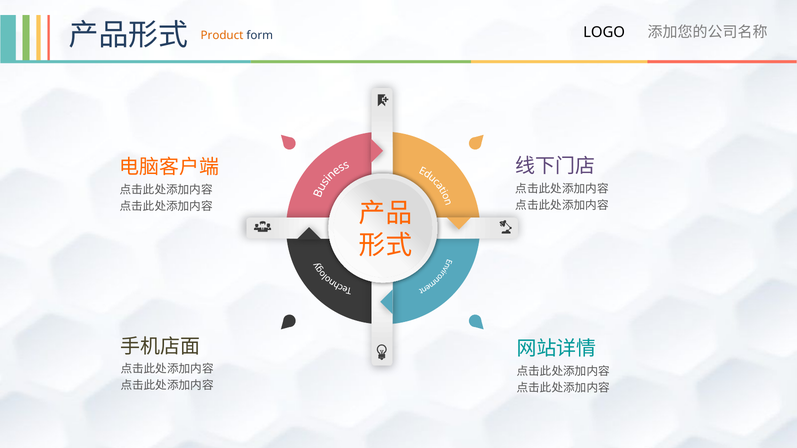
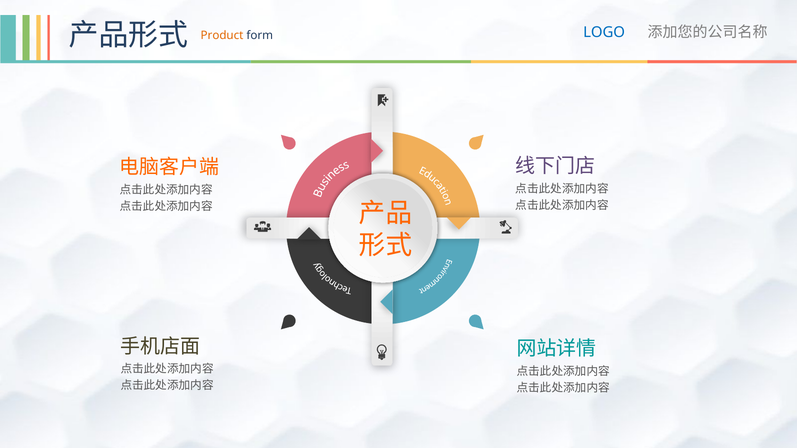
LOGO colour: black -> blue
